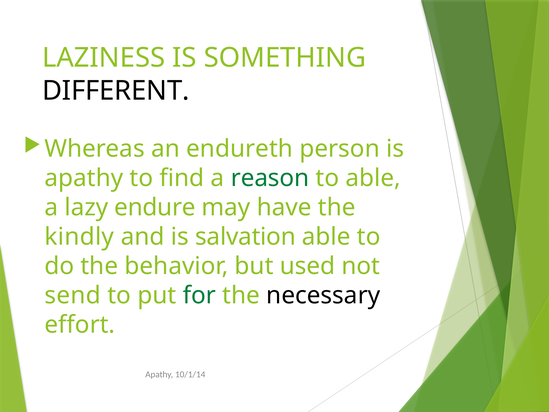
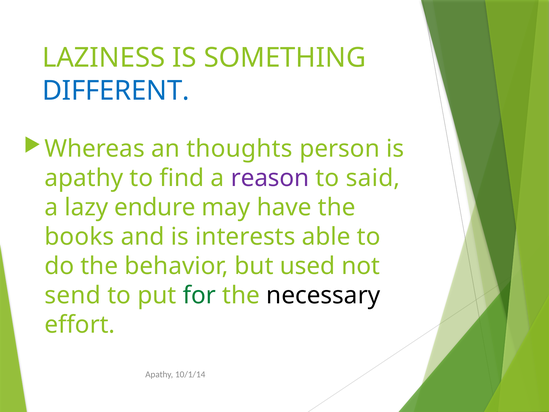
DIFFERENT colour: black -> blue
endureth: endureth -> thoughts
reason colour: green -> purple
to able: able -> said
kindly: kindly -> books
salvation: salvation -> interests
